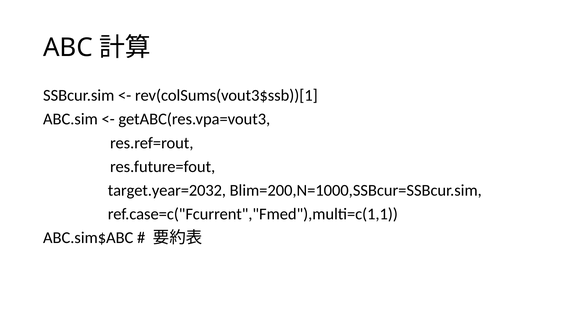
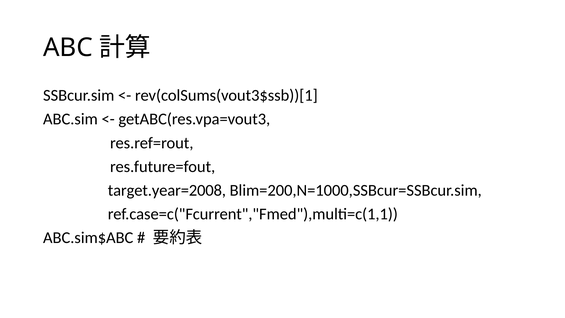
target.year=2032: target.year=2032 -> target.year=2008
